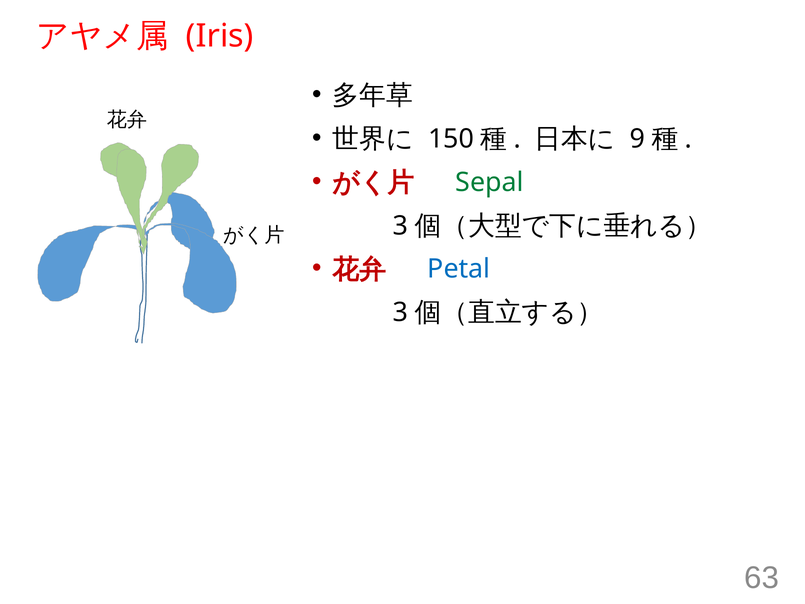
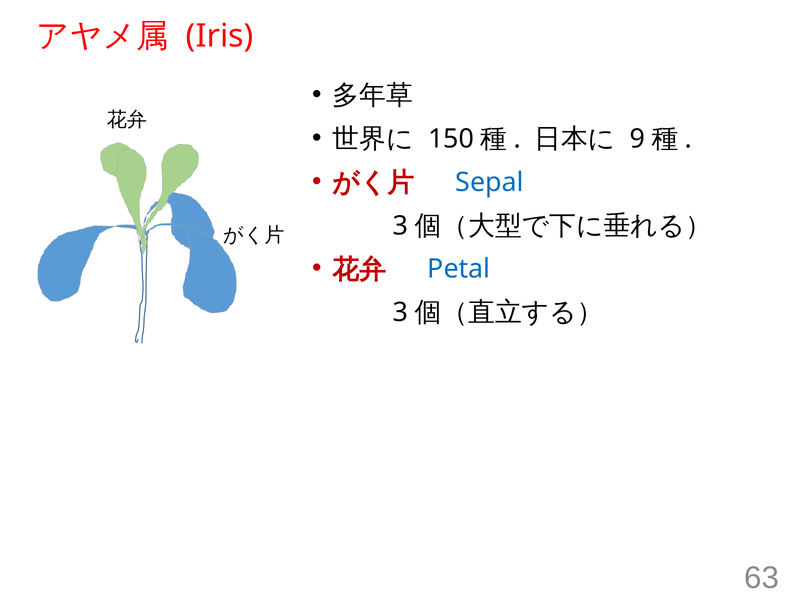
Sepal colour: green -> blue
